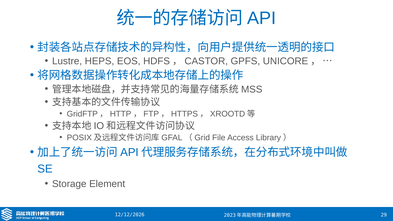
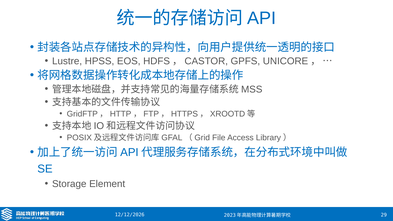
HEPS: HEPS -> HPSS
